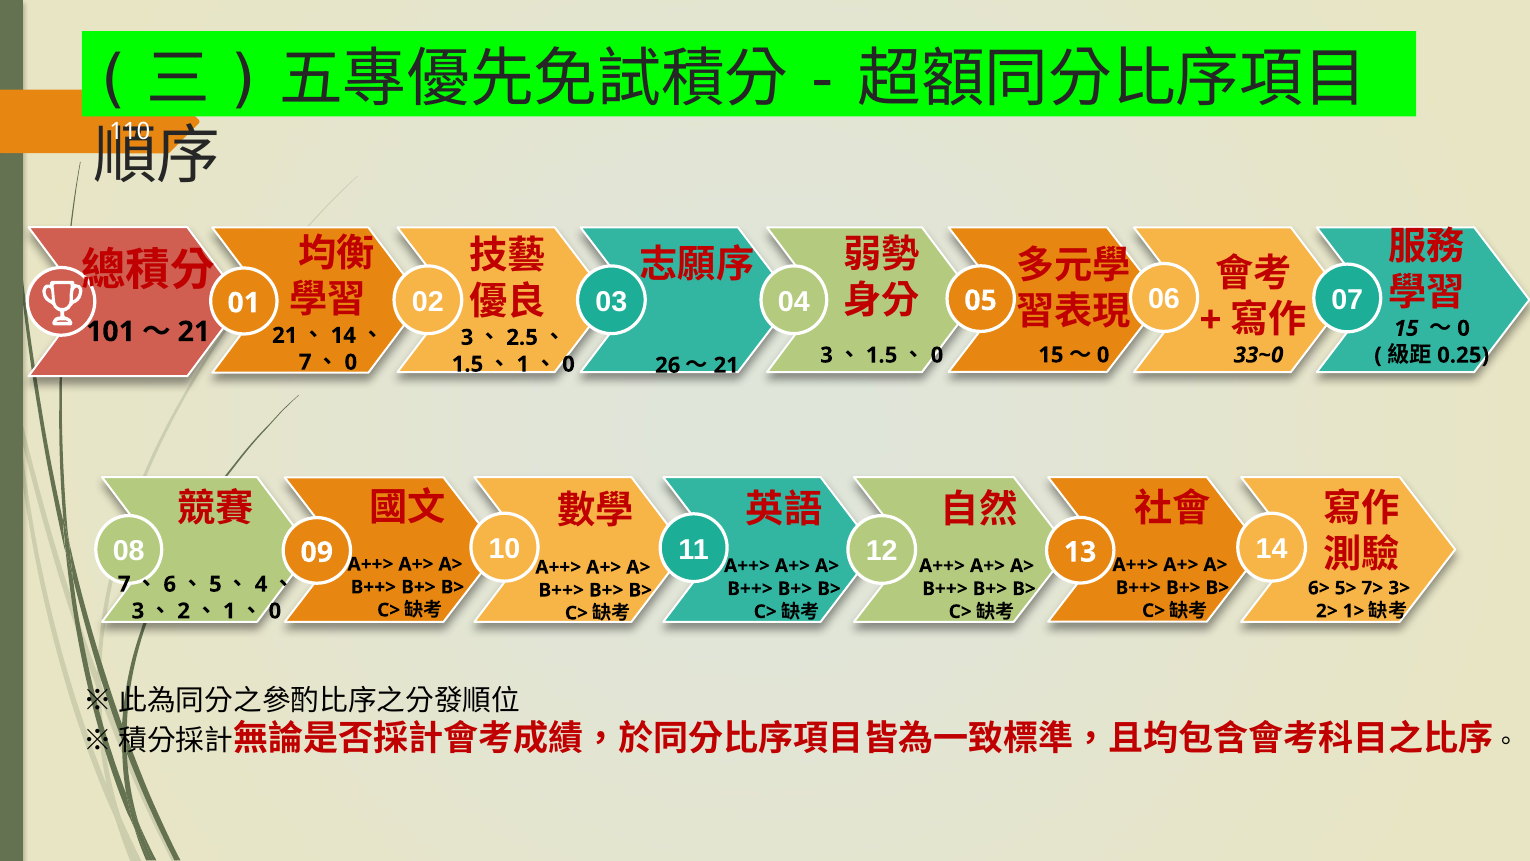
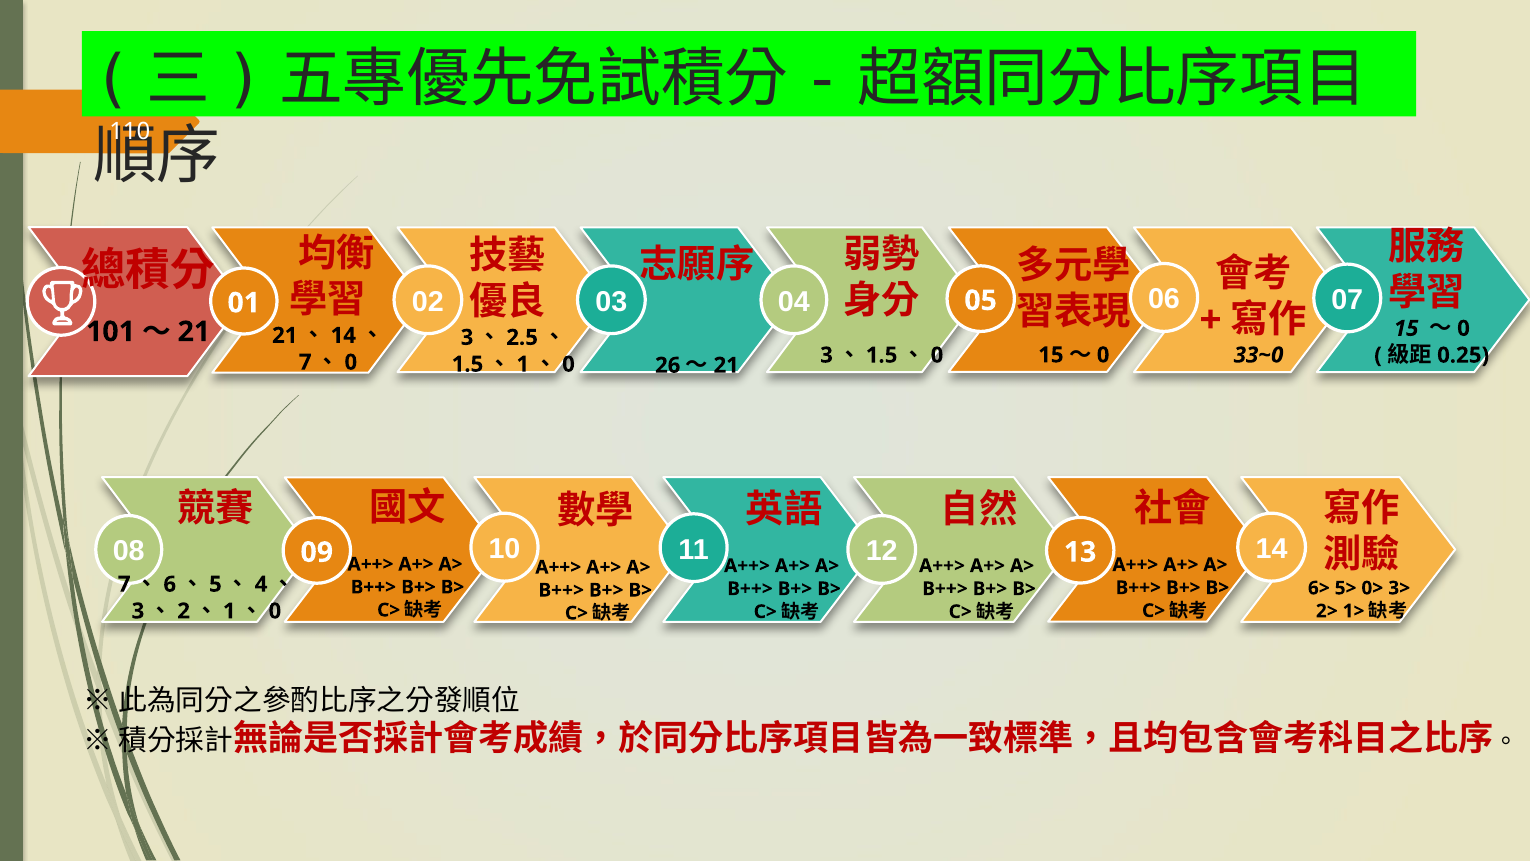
7>: 7> -> 0>
